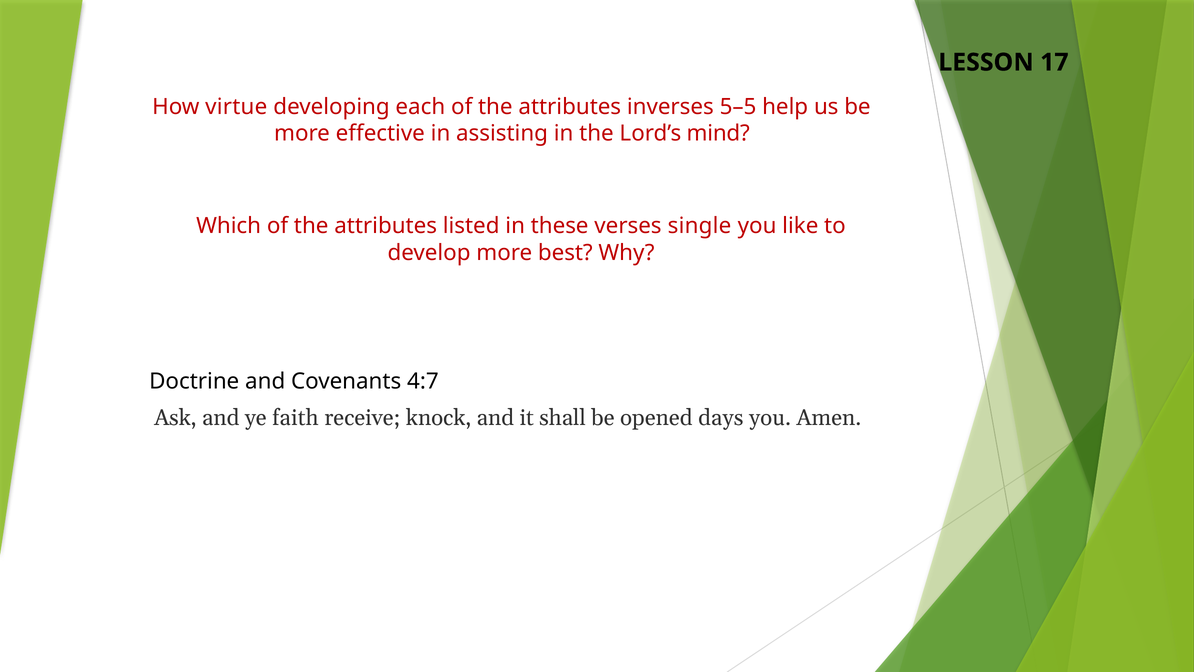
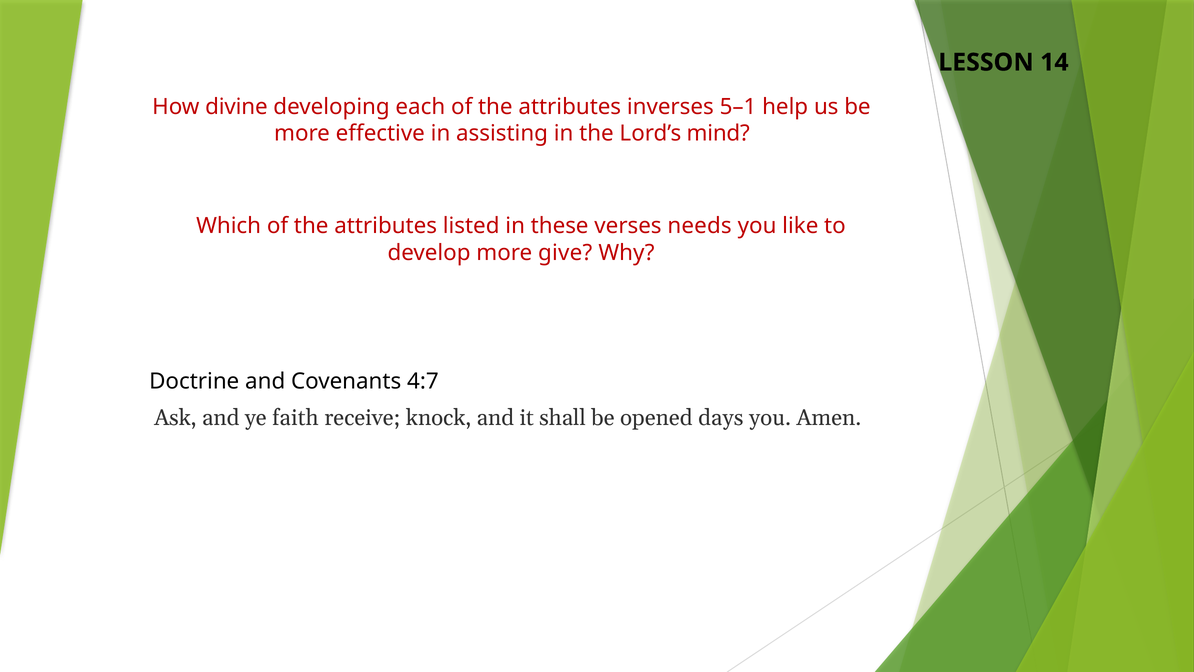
17: 17 -> 14
virtue: virtue -> divine
5–5: 5–5 -> 5–1
single: single -> needs
best: best -> give
